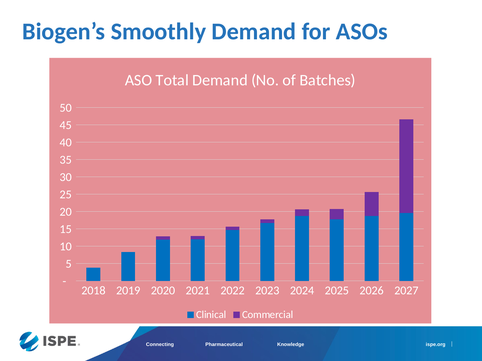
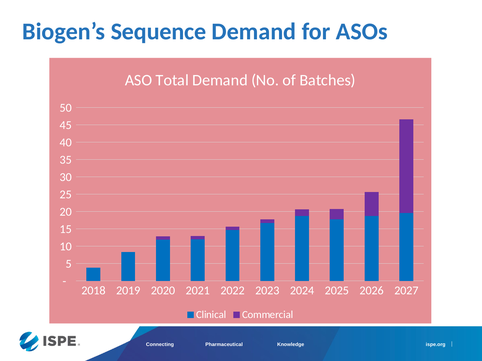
Smoothly: Smoothly -> Sequence
